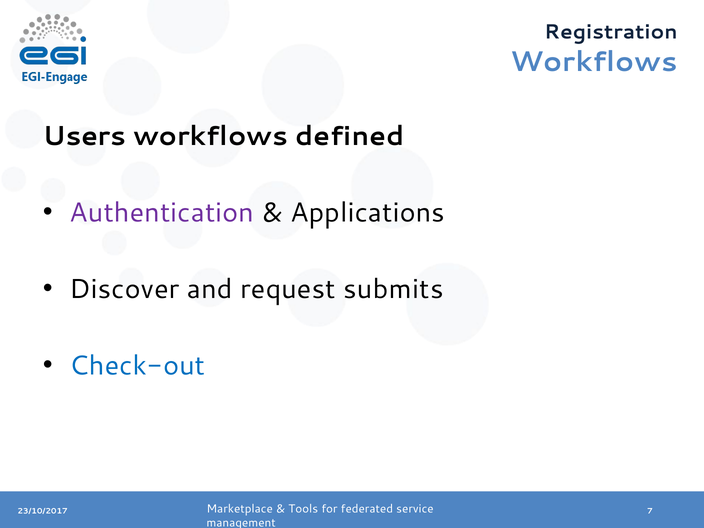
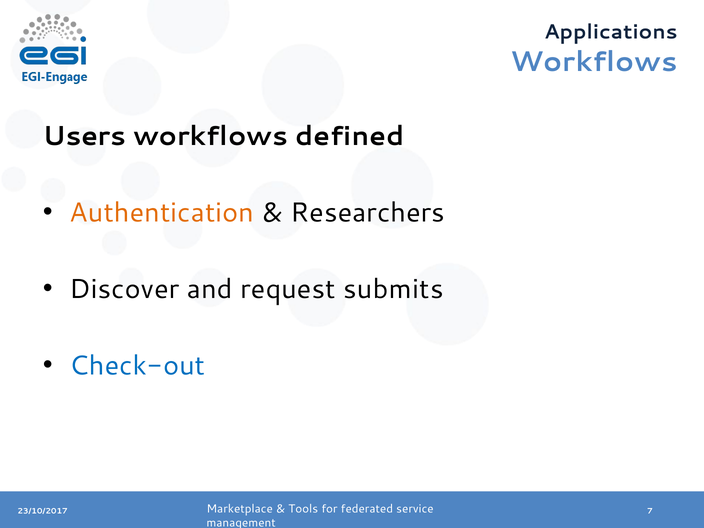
Registration: Registration -> Applications
Authentication colour: purple -> orange
Applications: Applications -> Researchers
